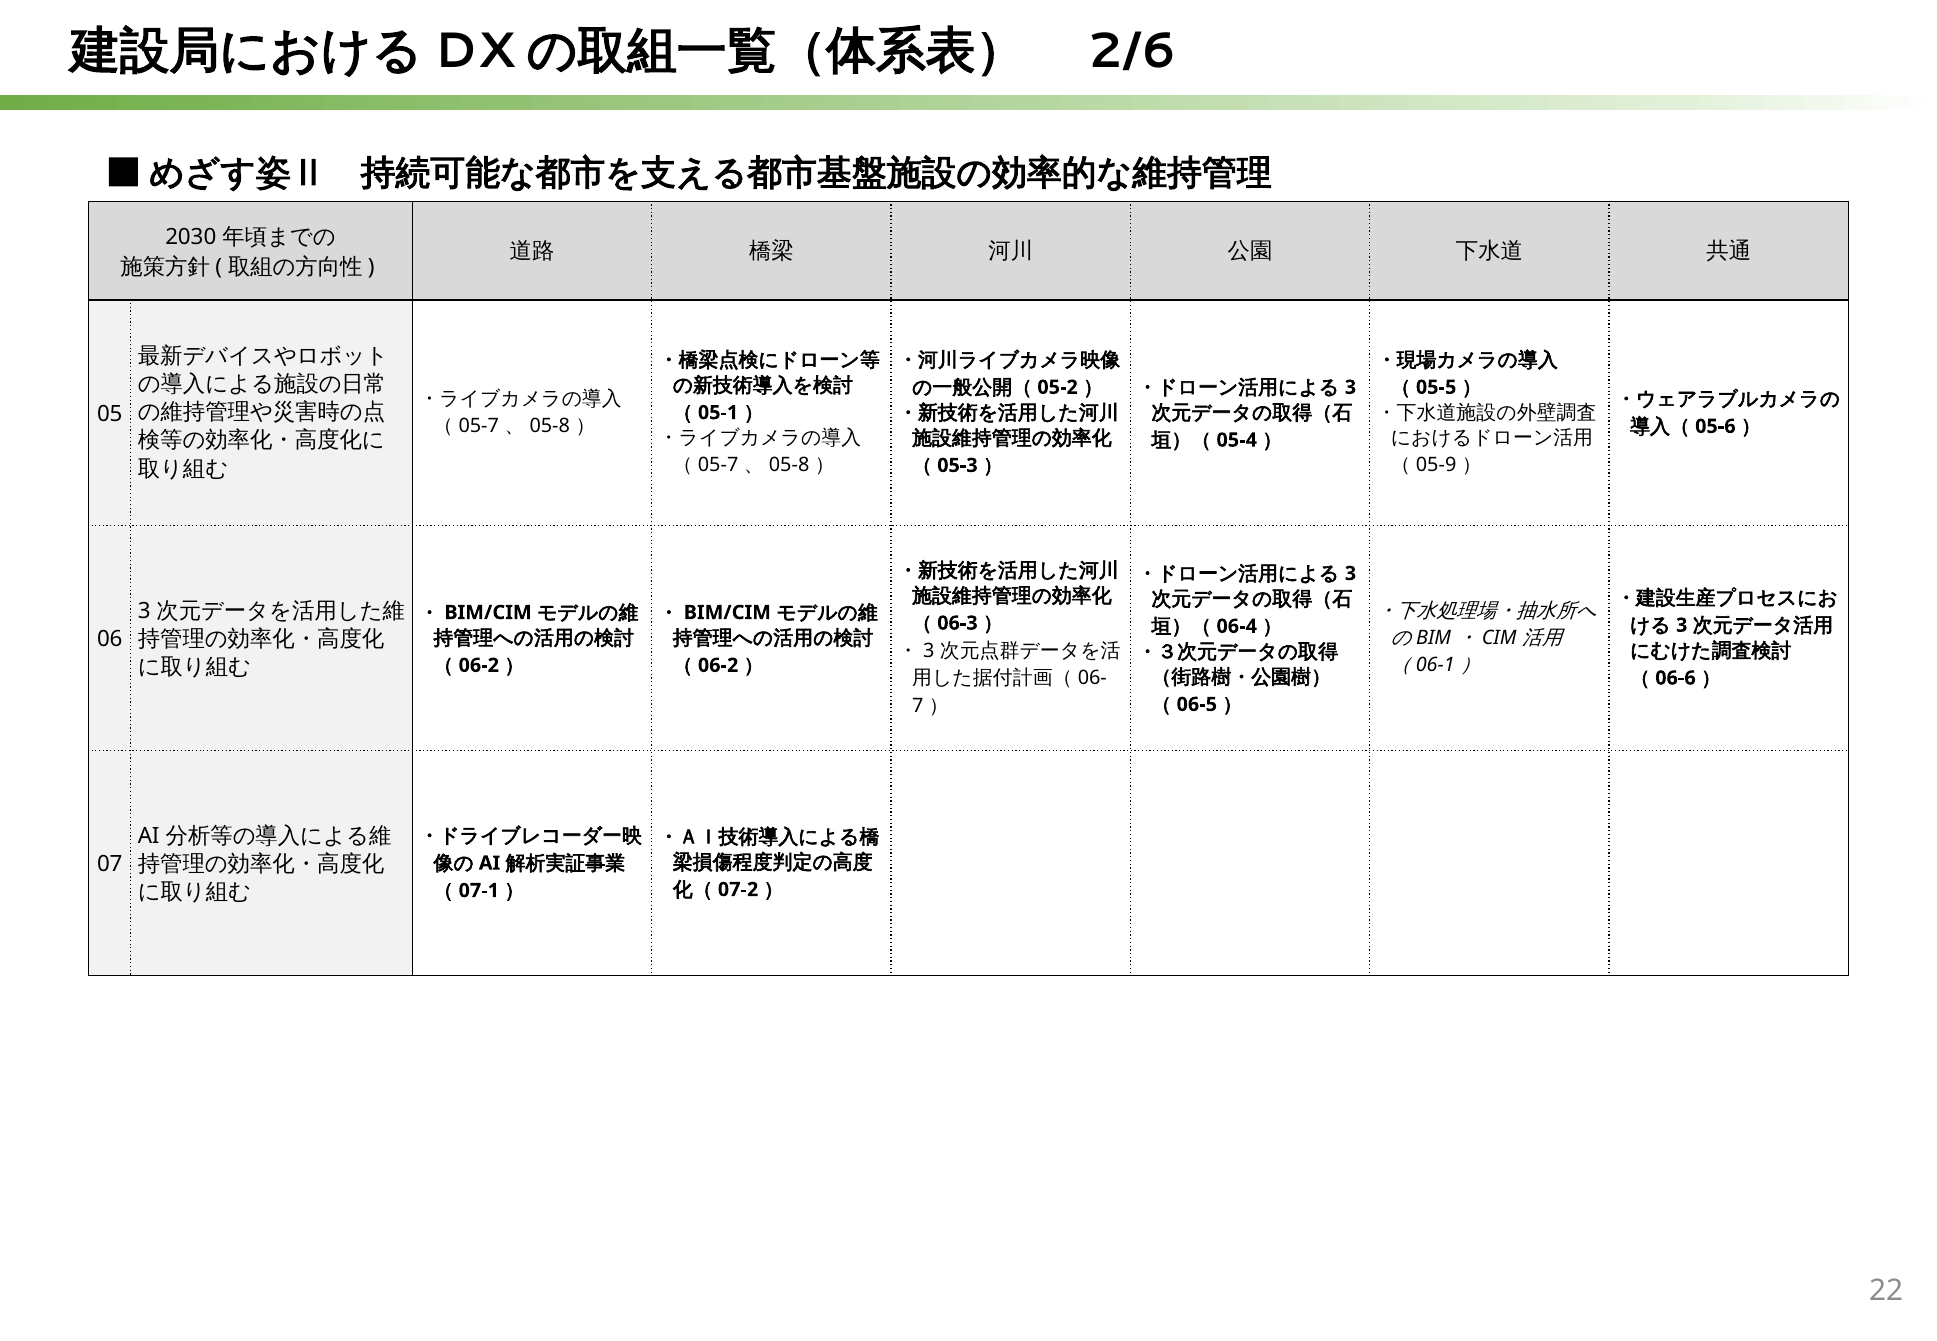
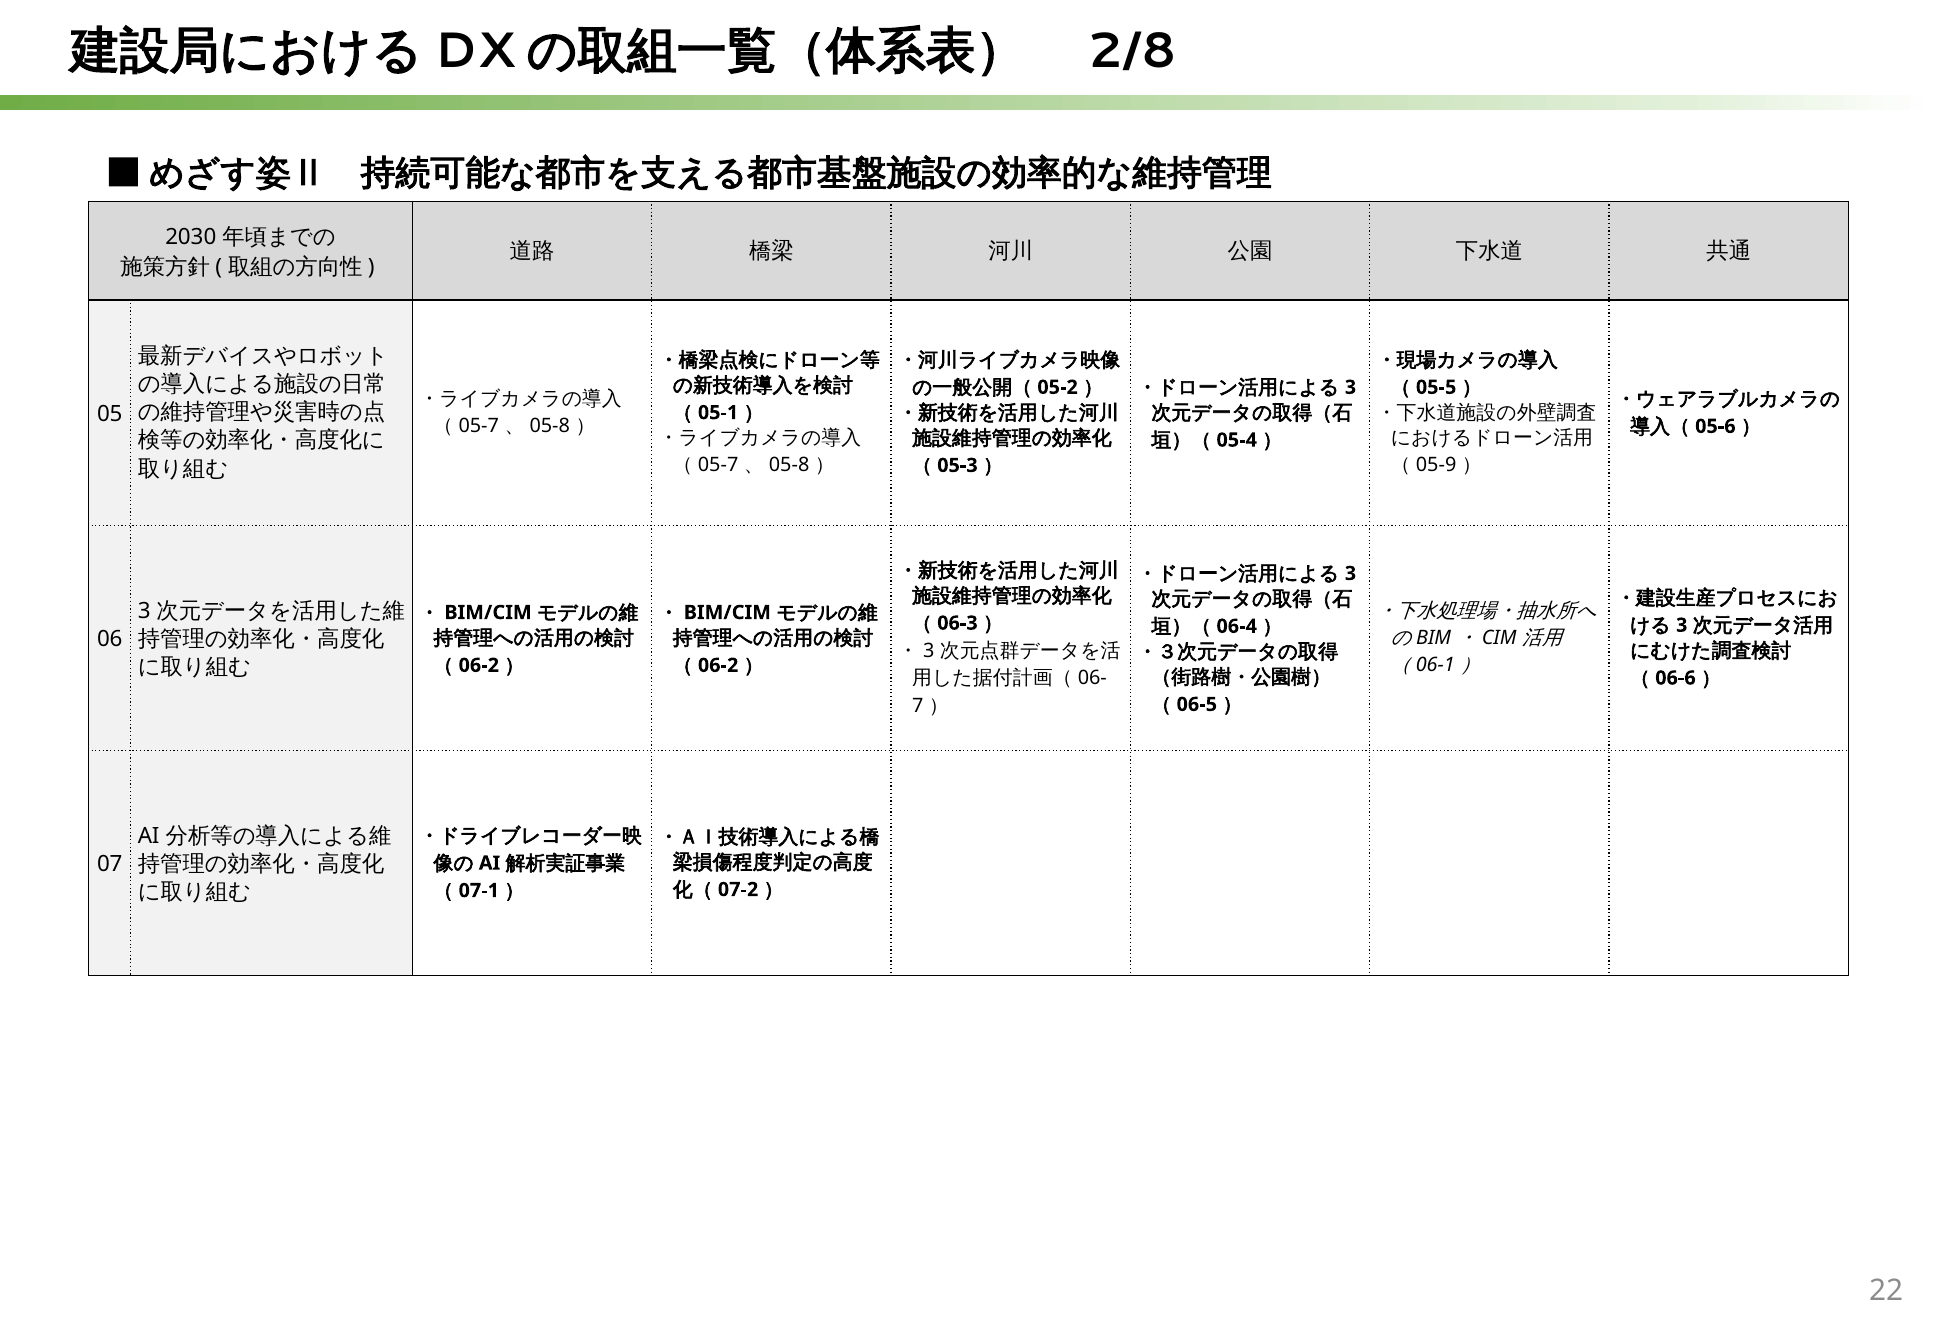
2/6: 2/6 -> 2/8
